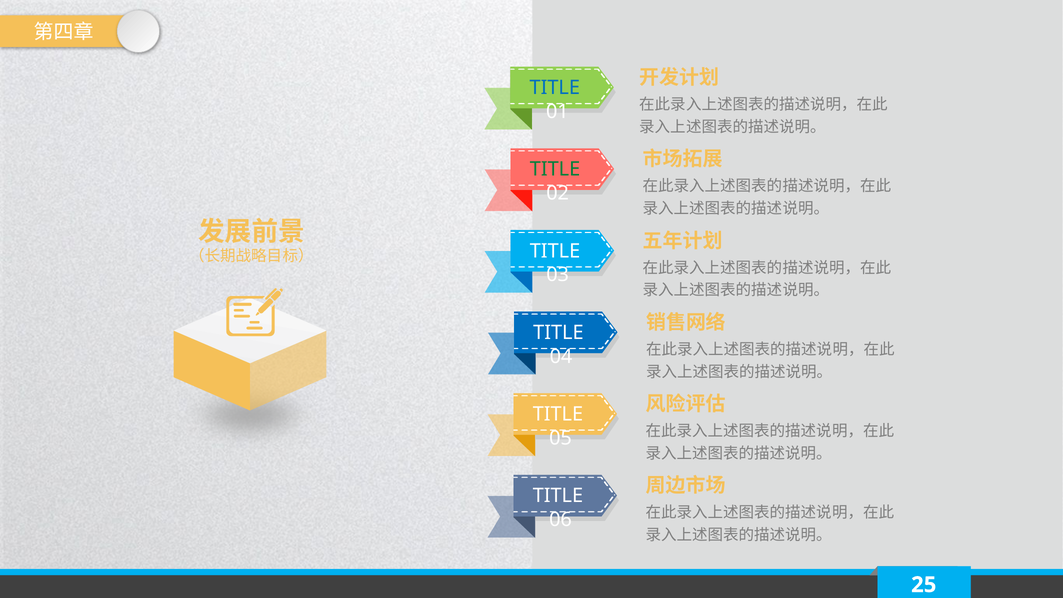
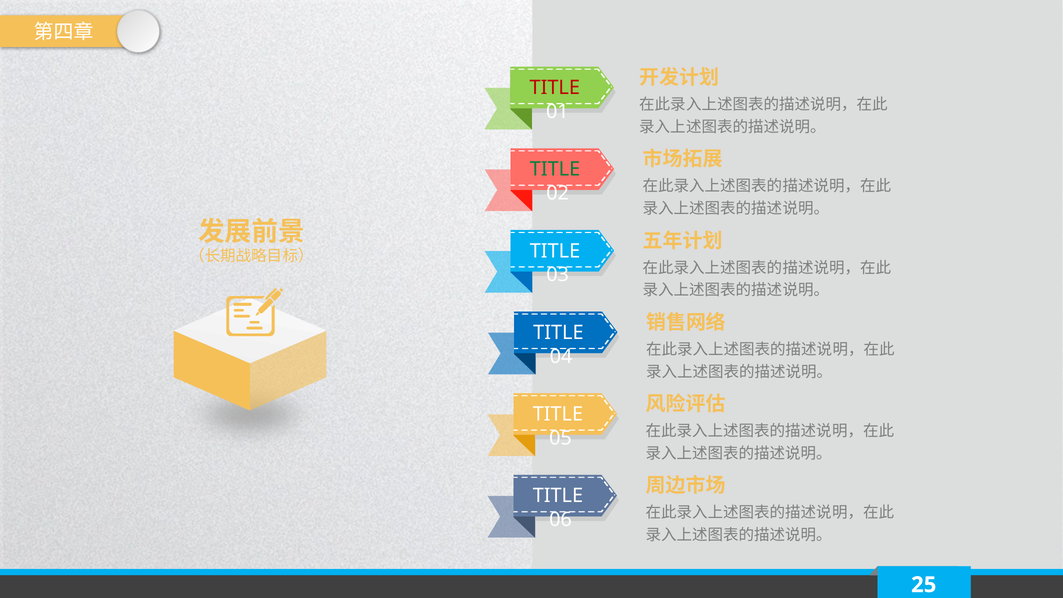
TITLE at (555, 88) colour: blue -> red
